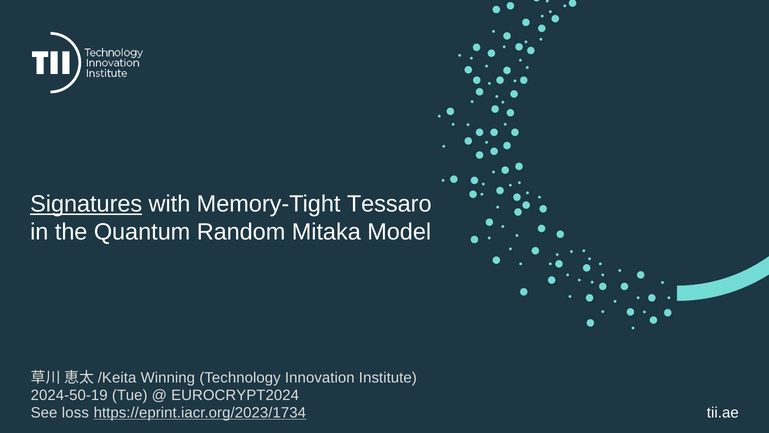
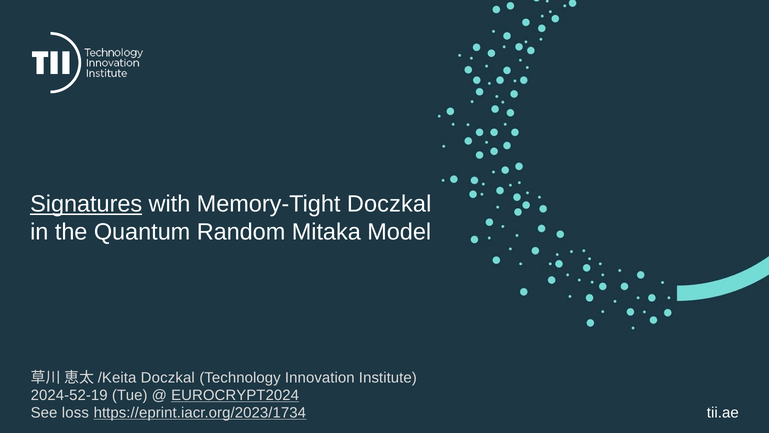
Memory-Tight Tessaro: Tessaro -> Doczkal
Winning at (168, 377): Winning -> Doczkal
2024-50-19: 2024-50-19 -> 2024-52-19
EUROCRYPT2024 underline: none -> present
